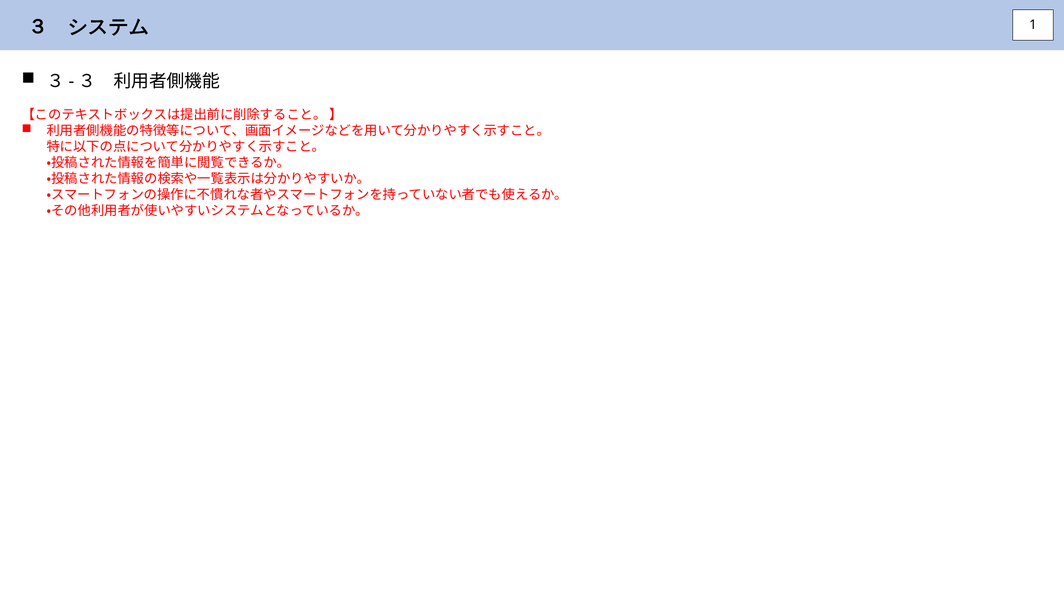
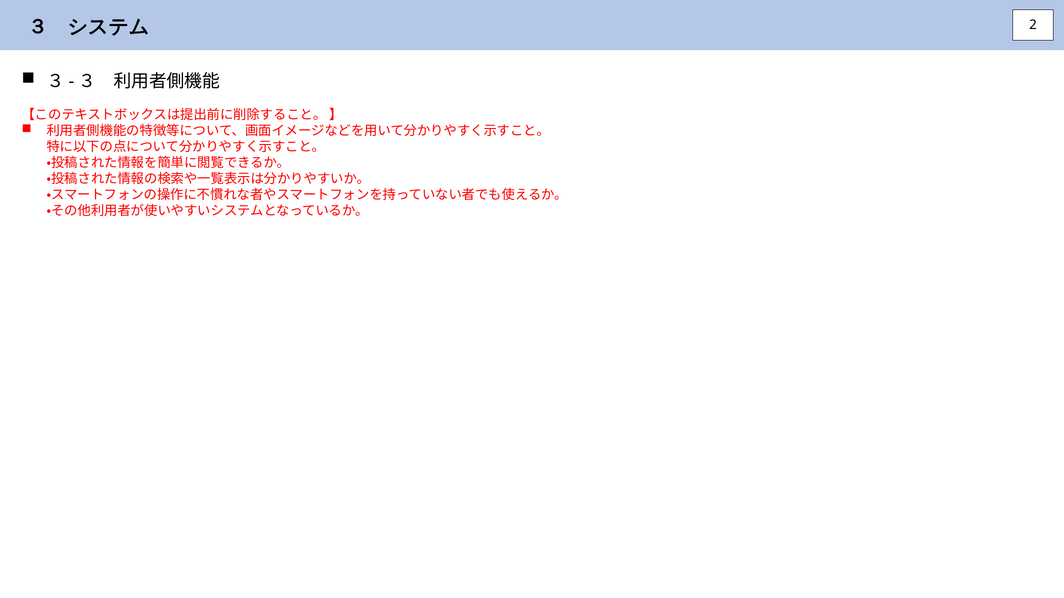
1: 1 -> 2
